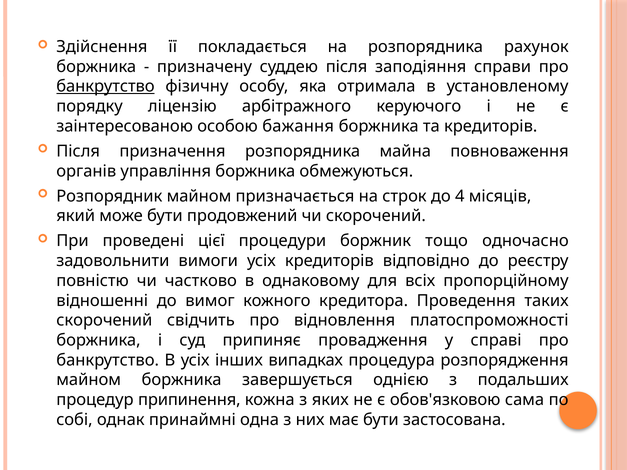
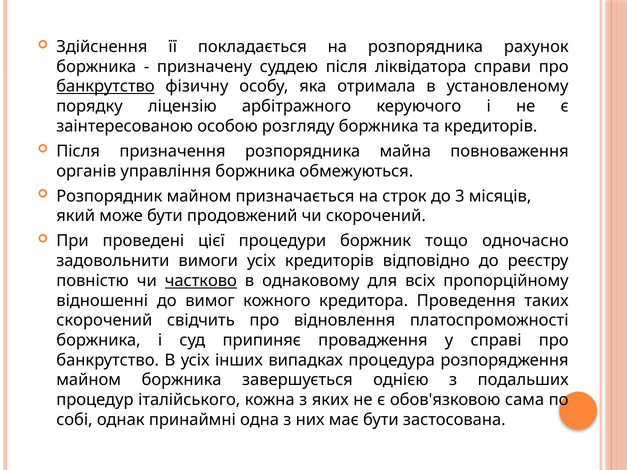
заподіяння: заподіяння -> ліквідатора
бажання: бажання -> розгляду
4: 4 -> 3
частково underline: none -> present
припинення: припинення -> італійського
